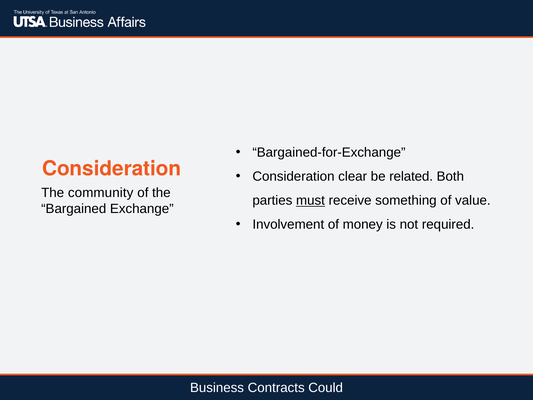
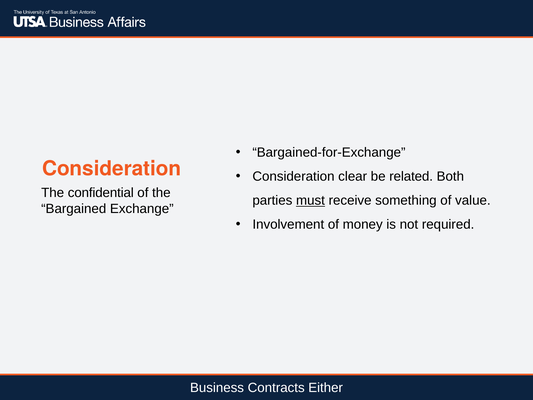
community: community -> confidential
Could: Could -> Either
